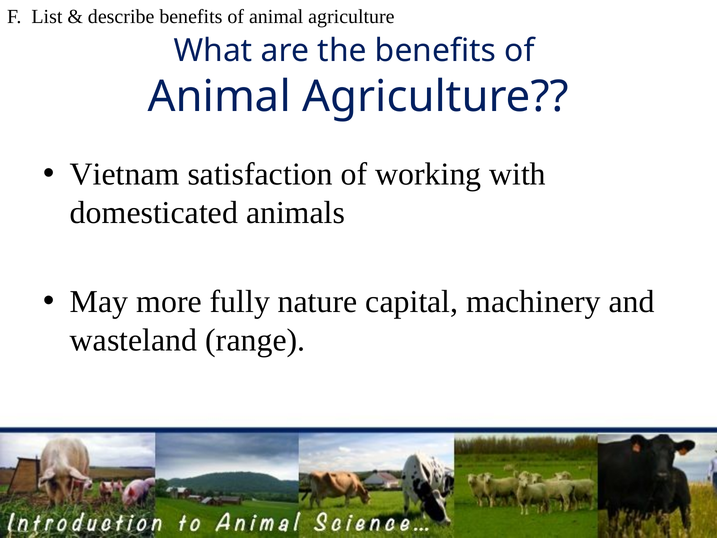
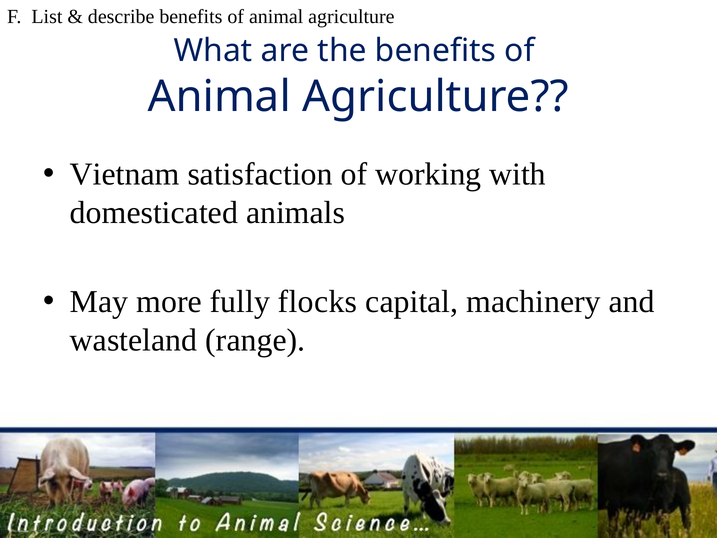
nature: nature -> flocks
